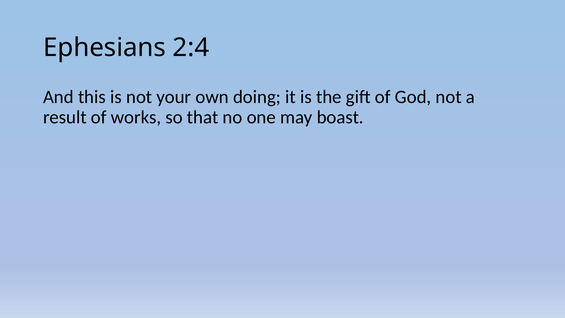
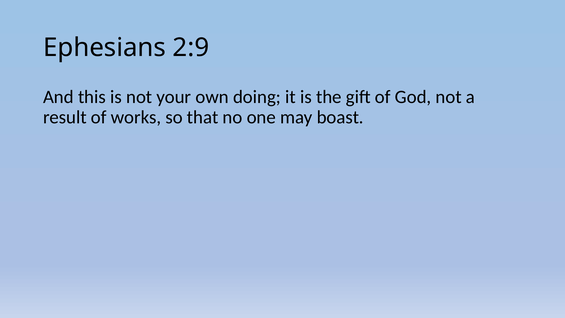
2:4: 2:4 -> 2:9
